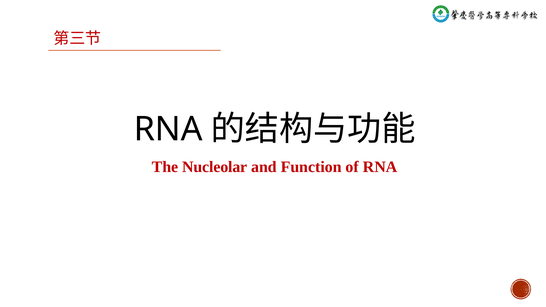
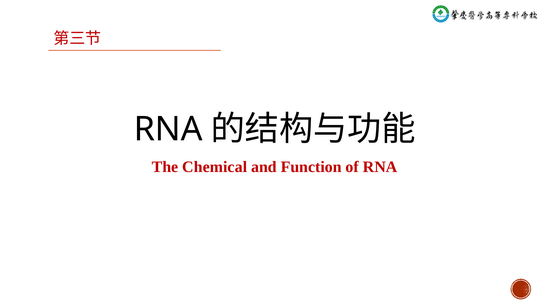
Nucleolar: Nucleolar -> Chemical
